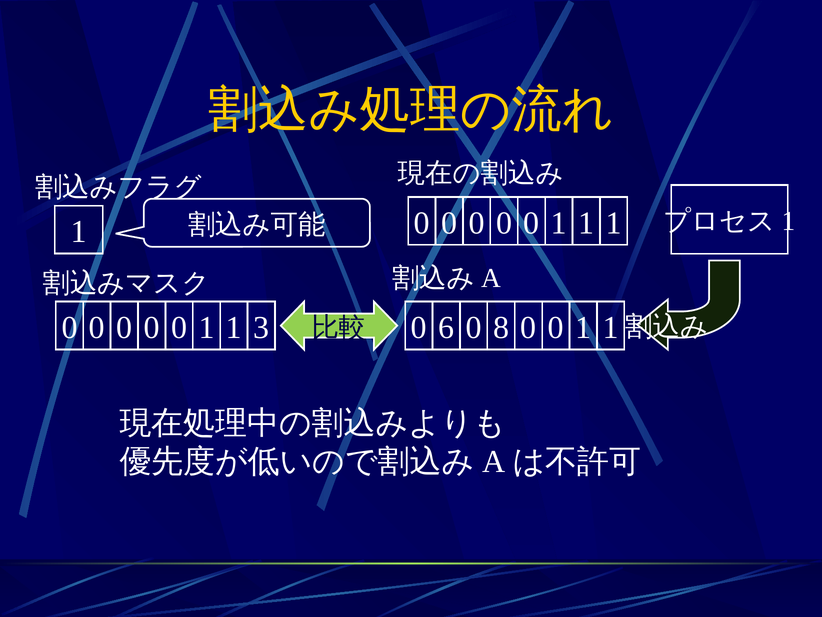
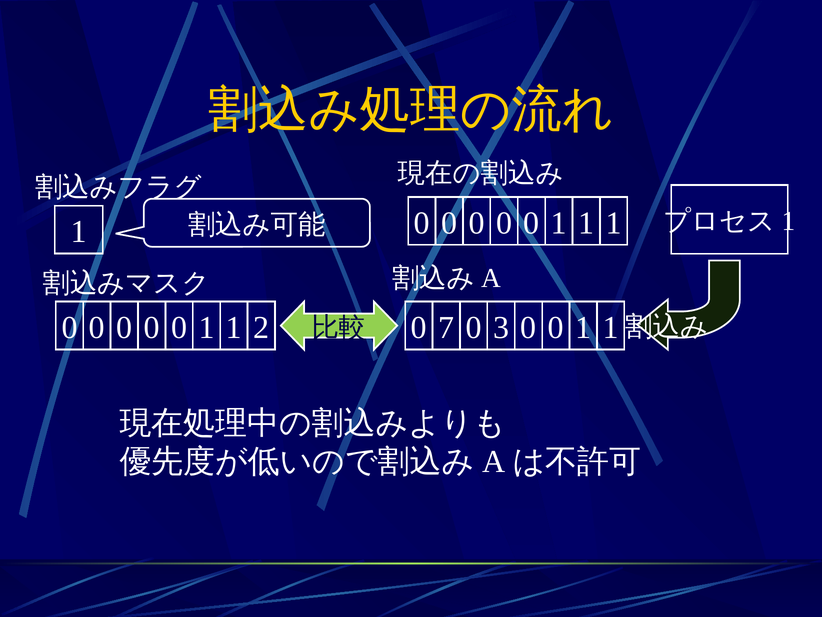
3: 3 -> 2
6: 6 -> 7
8: 8 -> 3
